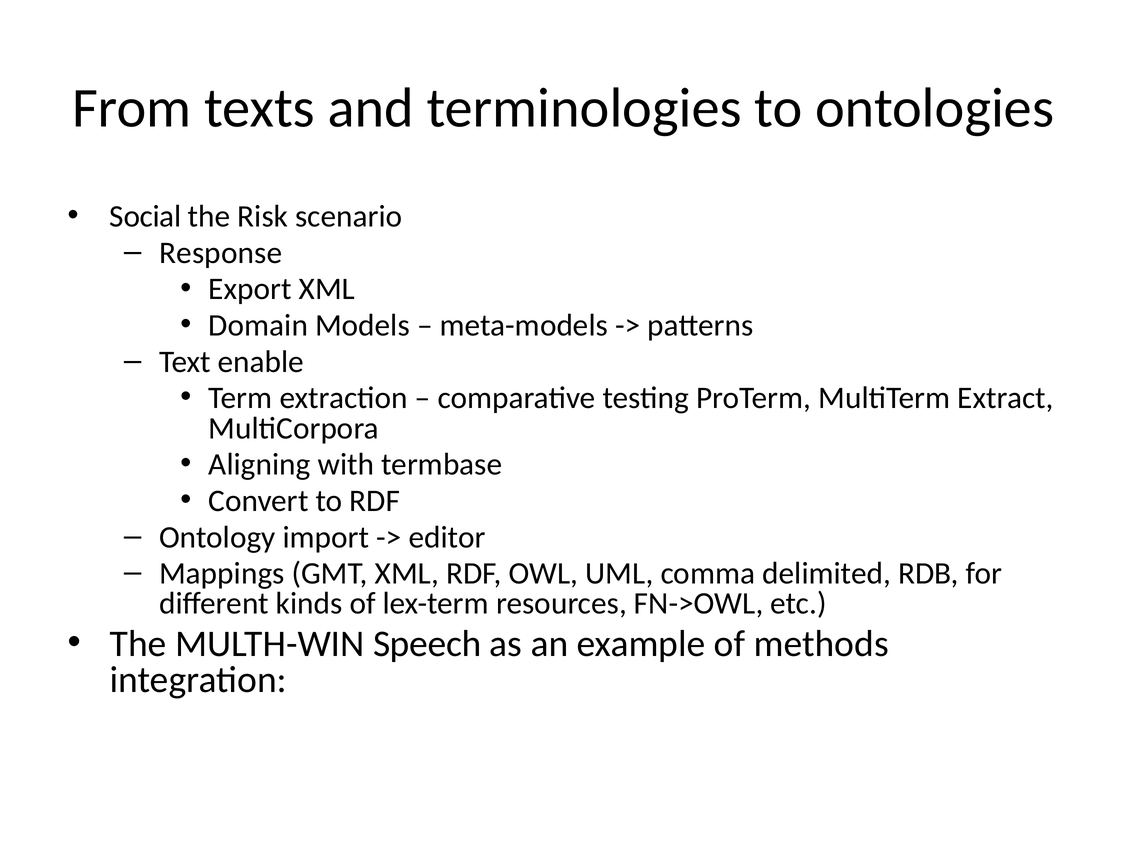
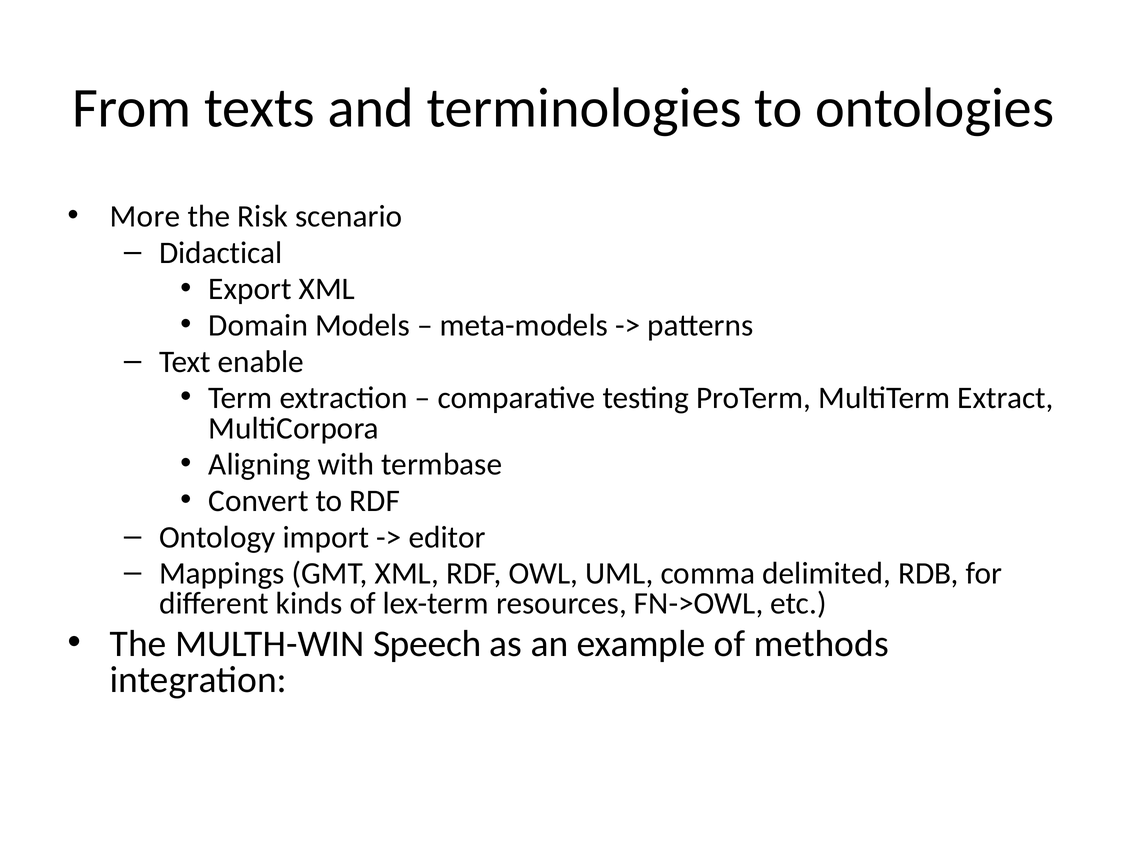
Social: Social -> More
Response: Response -> Didactical
